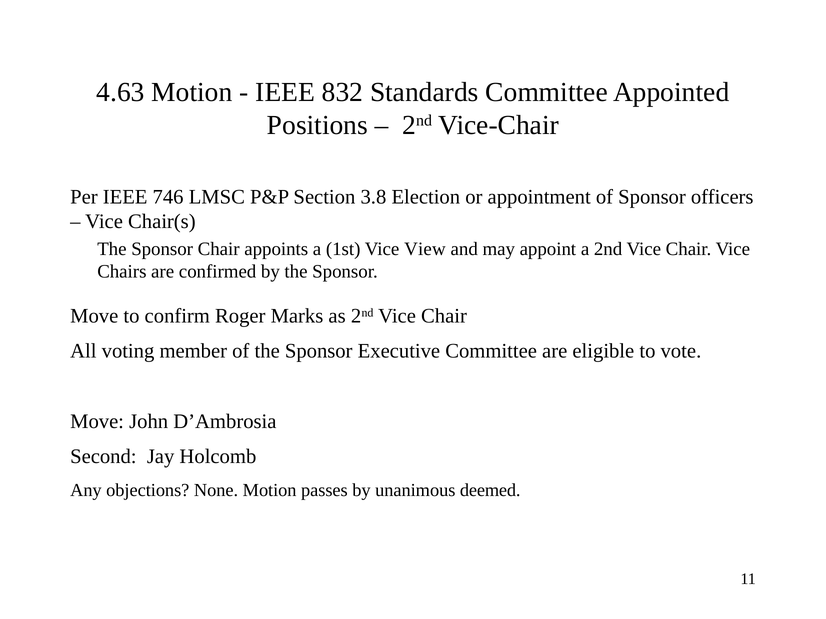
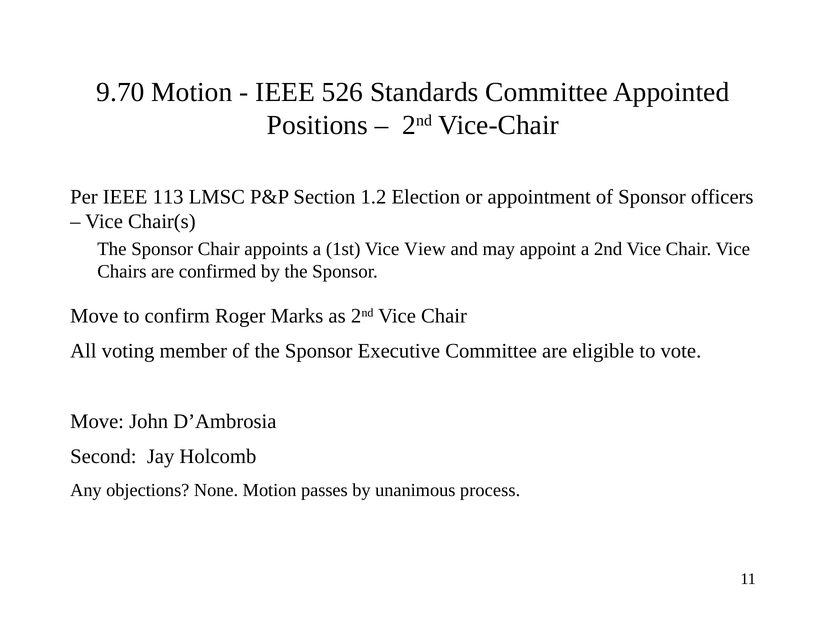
4.63: 4.63 -> 9.70
832: 832 -> 526
746: 746 -> 113
3.8: 3.8 -> 1.2
deemed: deemed -> process
